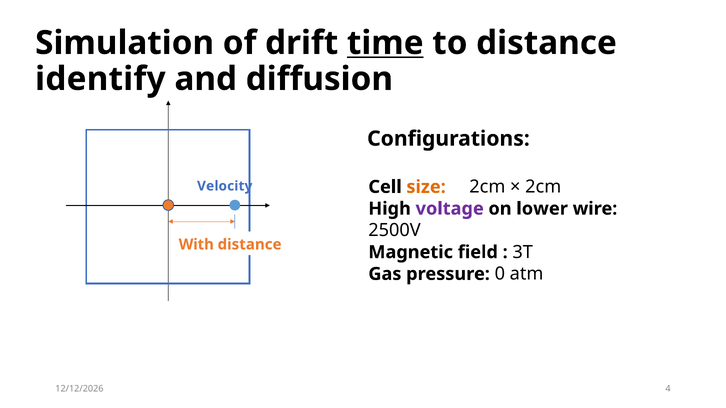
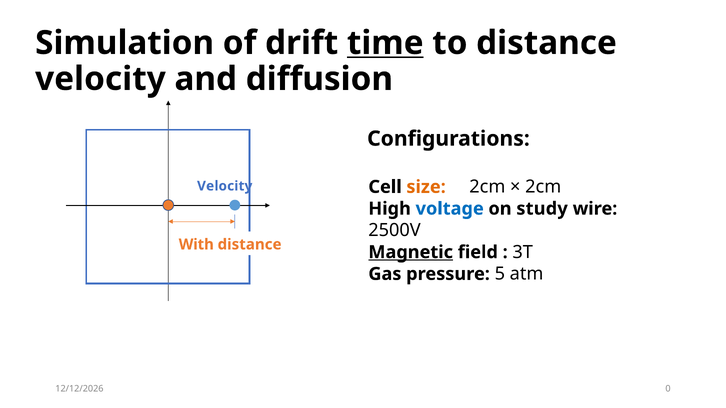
identify at (100, 79): identify -> velocity
voltage colour: purple -> blue
lower: lower -> study
Magnetic underline: none -> present
0: 0 -> 5
4: 4 -> 0
